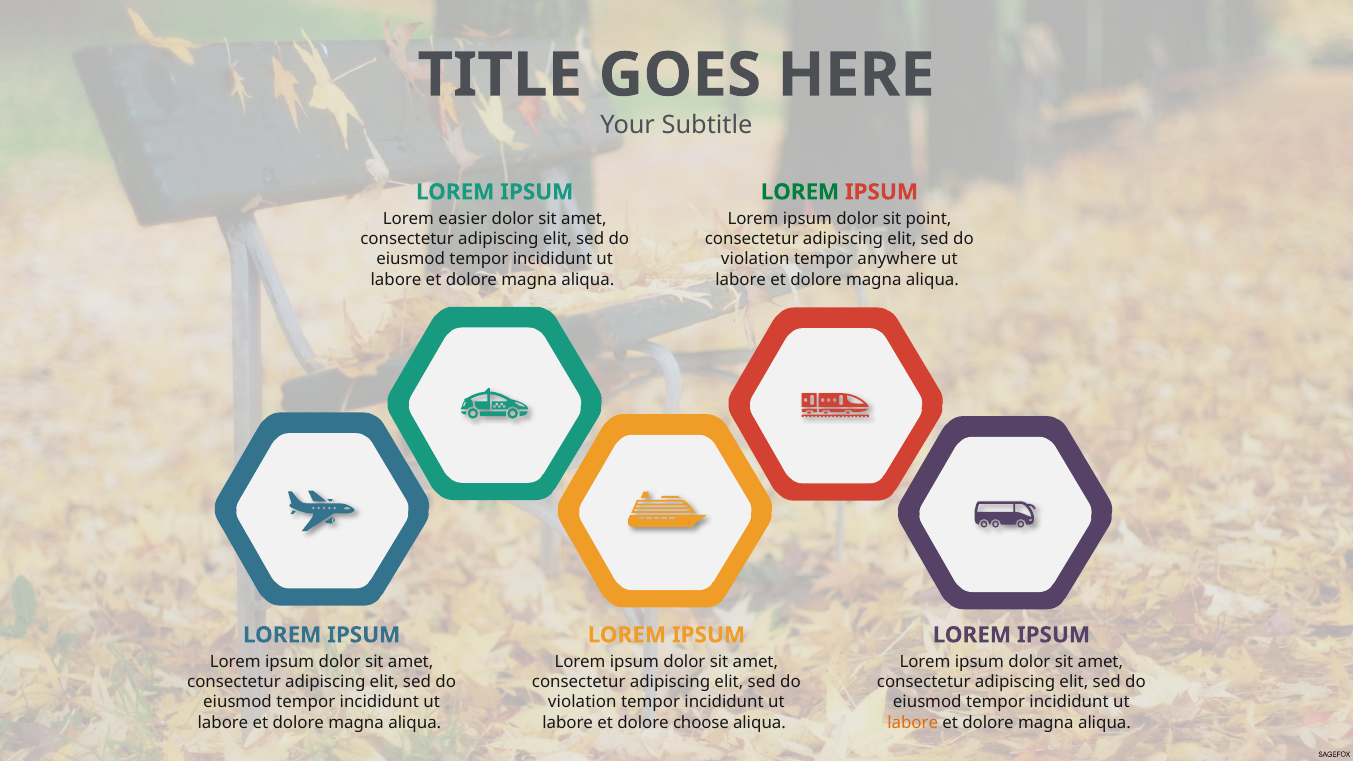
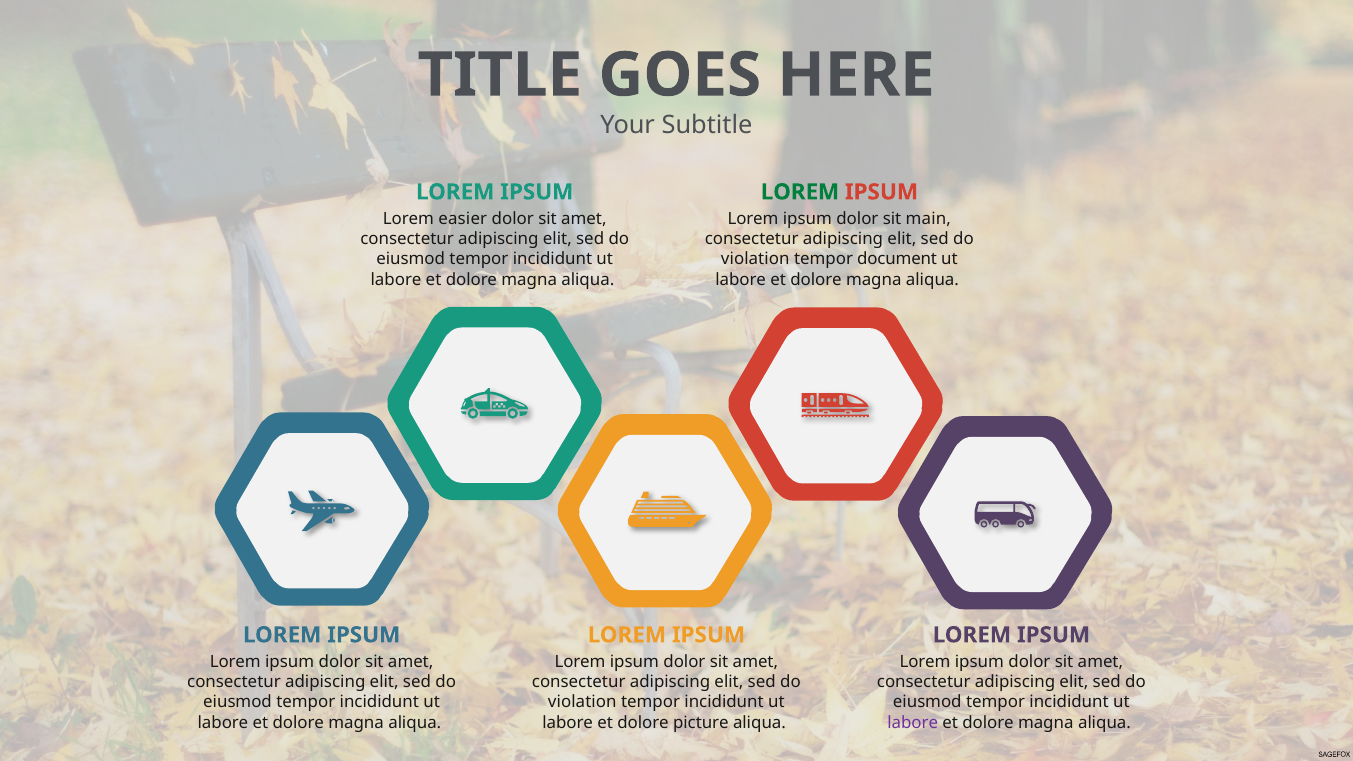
point: point -> main
anywhere: anywhere -> document
choose: choose -> picture
labore at (913, 723) colour: orange -> purple
